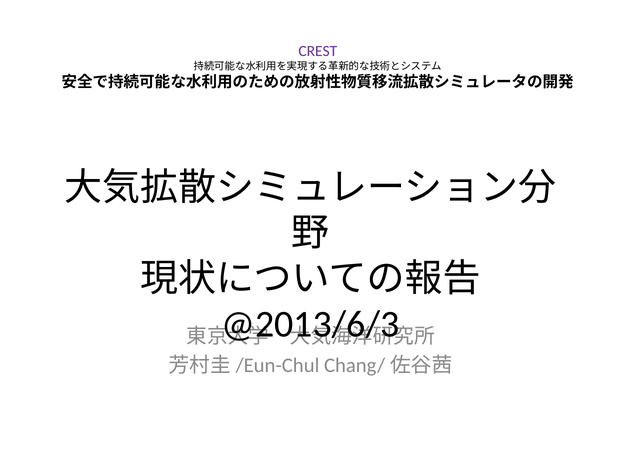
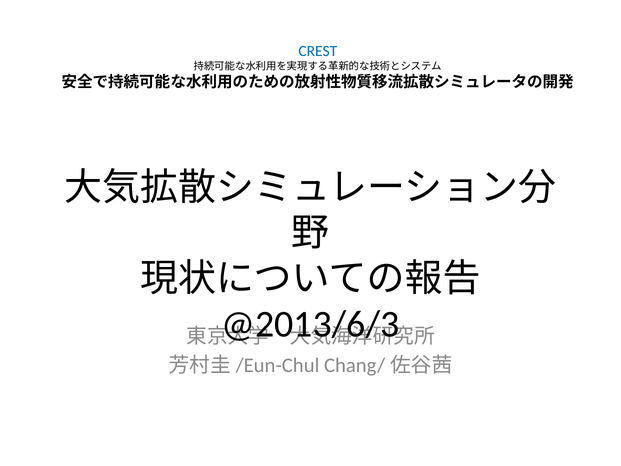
CREST colour: purple -> blue
